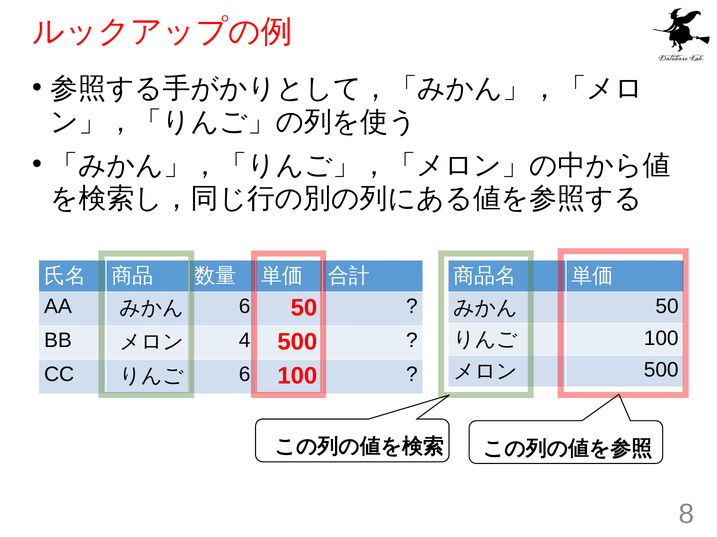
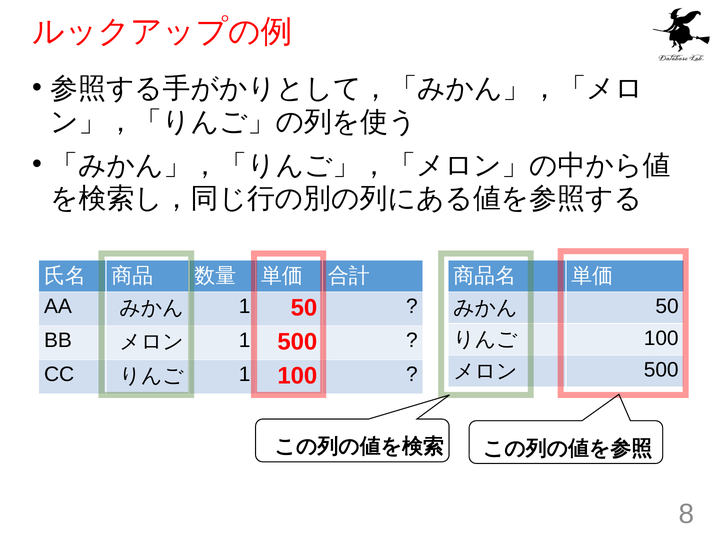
6 at (245, 307): 6 -> 1
4 at (245, 341): 4 -> 1
6 at (245, 375): 6 -> 1
